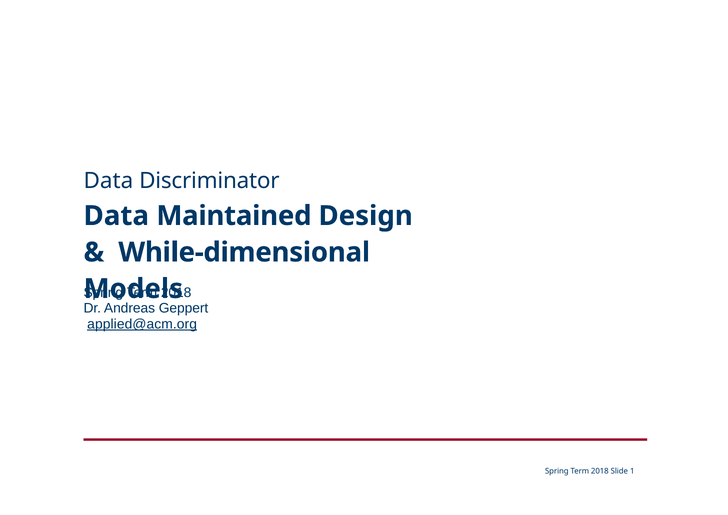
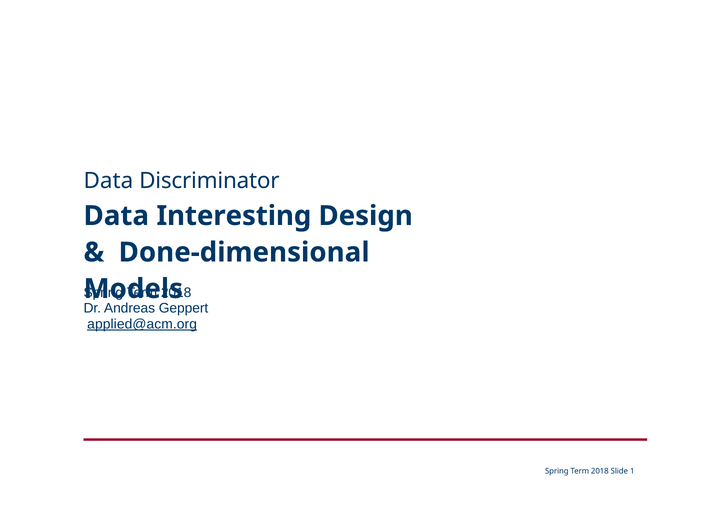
Maintained: Maintained -> Interesting
While-dimensional: While-dimensional -> Done-dimensional
